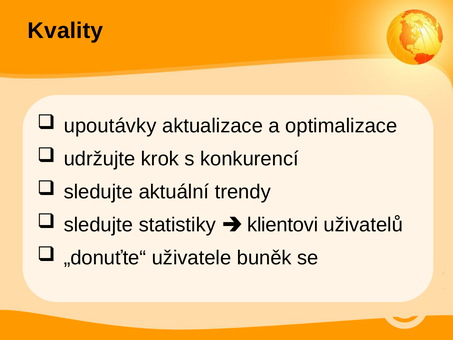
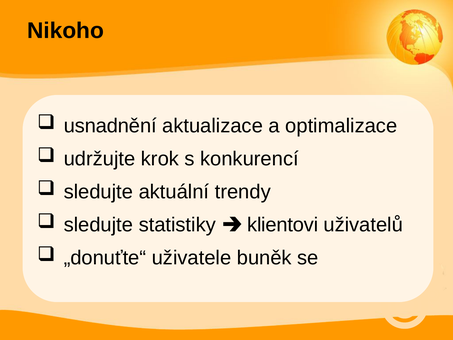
Kvality: Kvality -> Nikoho
upoutávky: upoutávky -> usnadnění
